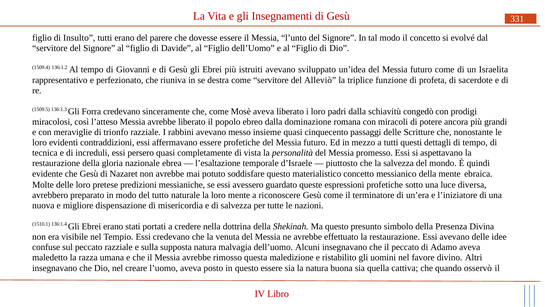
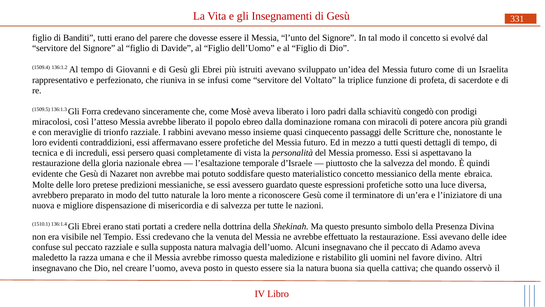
Insulto: Insulto -> Banditi
destra: destra -> infusi
Alleviò: Alleviò -> Voltato
